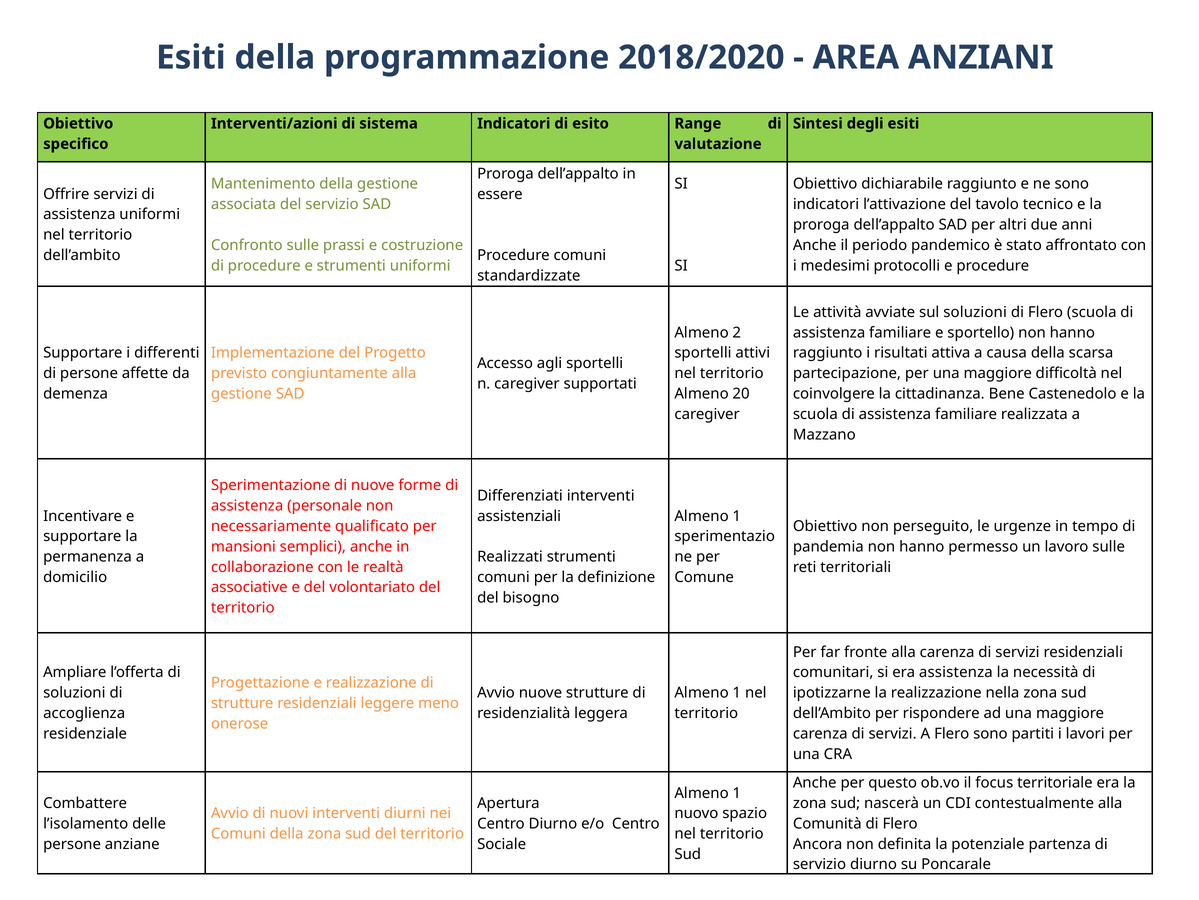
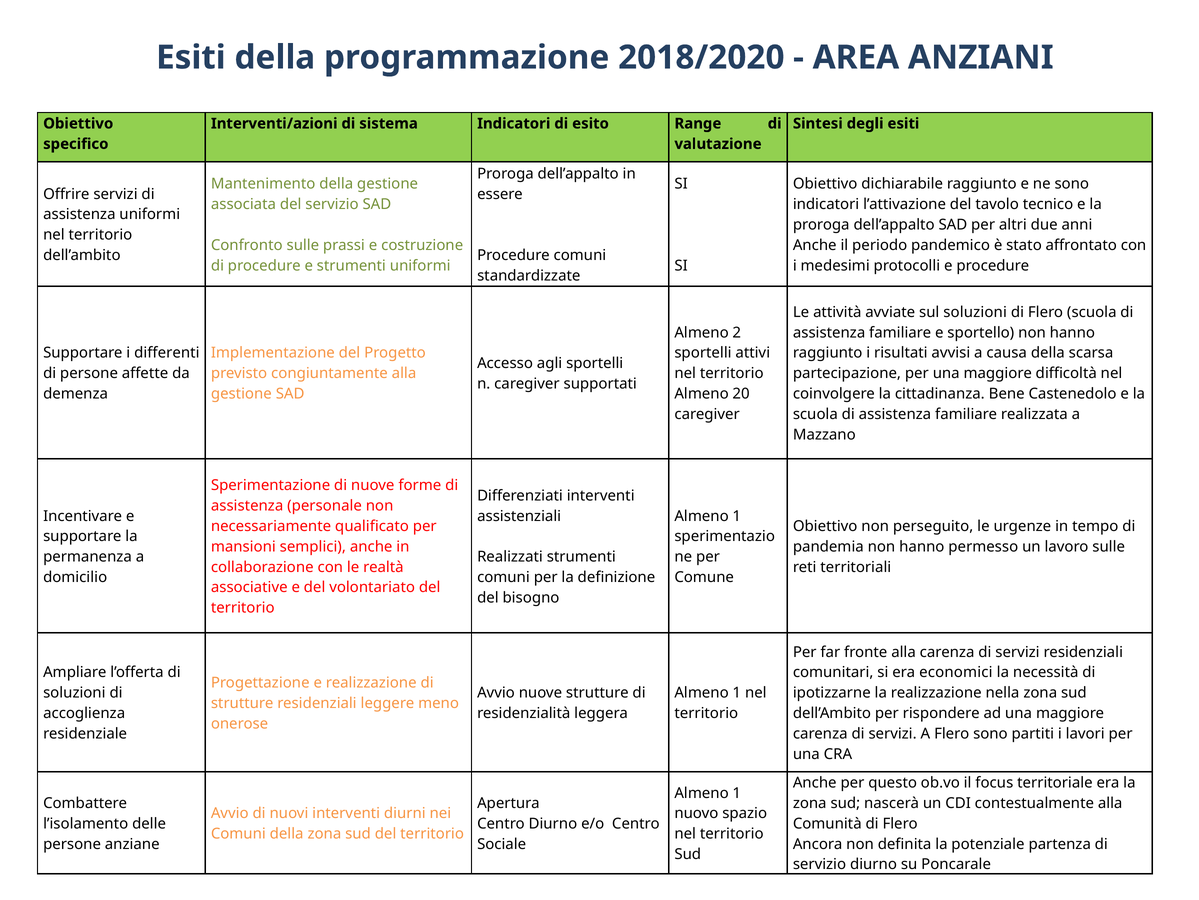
attiva: attiva -> avvisi
era assistenza: assistenza -> economici
